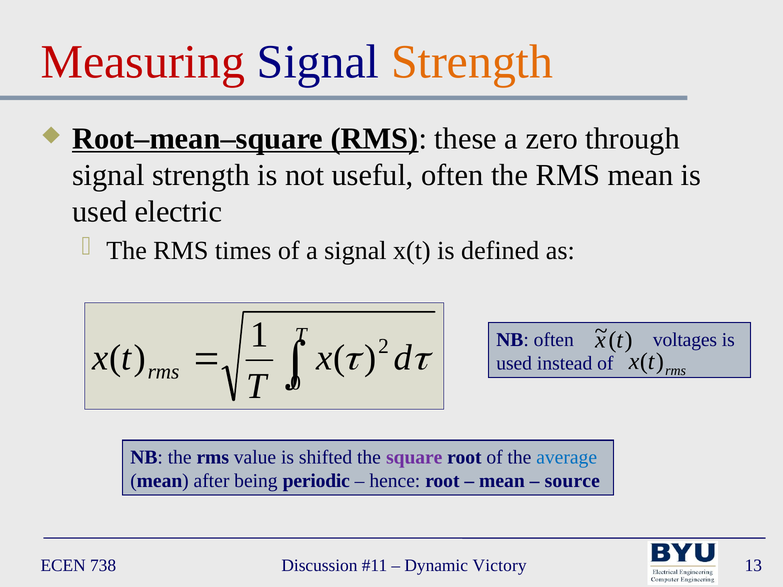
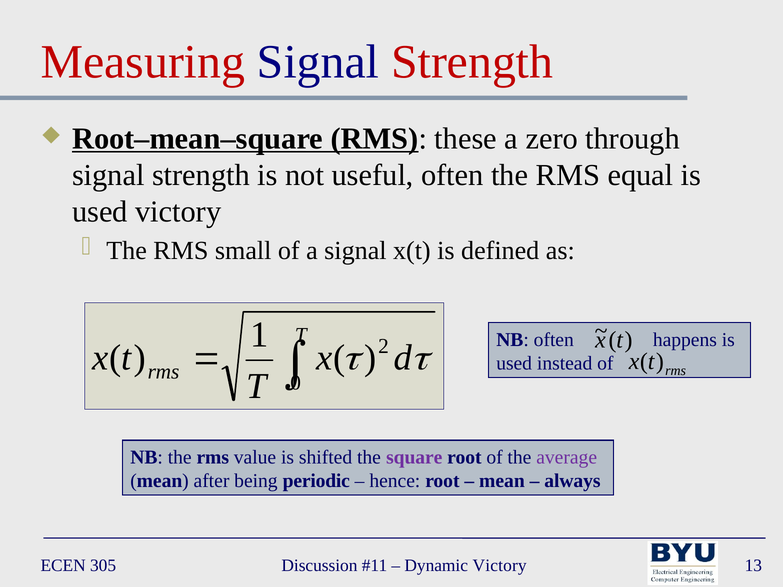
Strength at (472, 62) colour: orange -> red
RMS mean: mean -> equal
used electric: electric -> victory
times: times -> small
voltages: voltages -> happens
average colour: blue -> purple
source: source -> always
738: 738 -> 305
